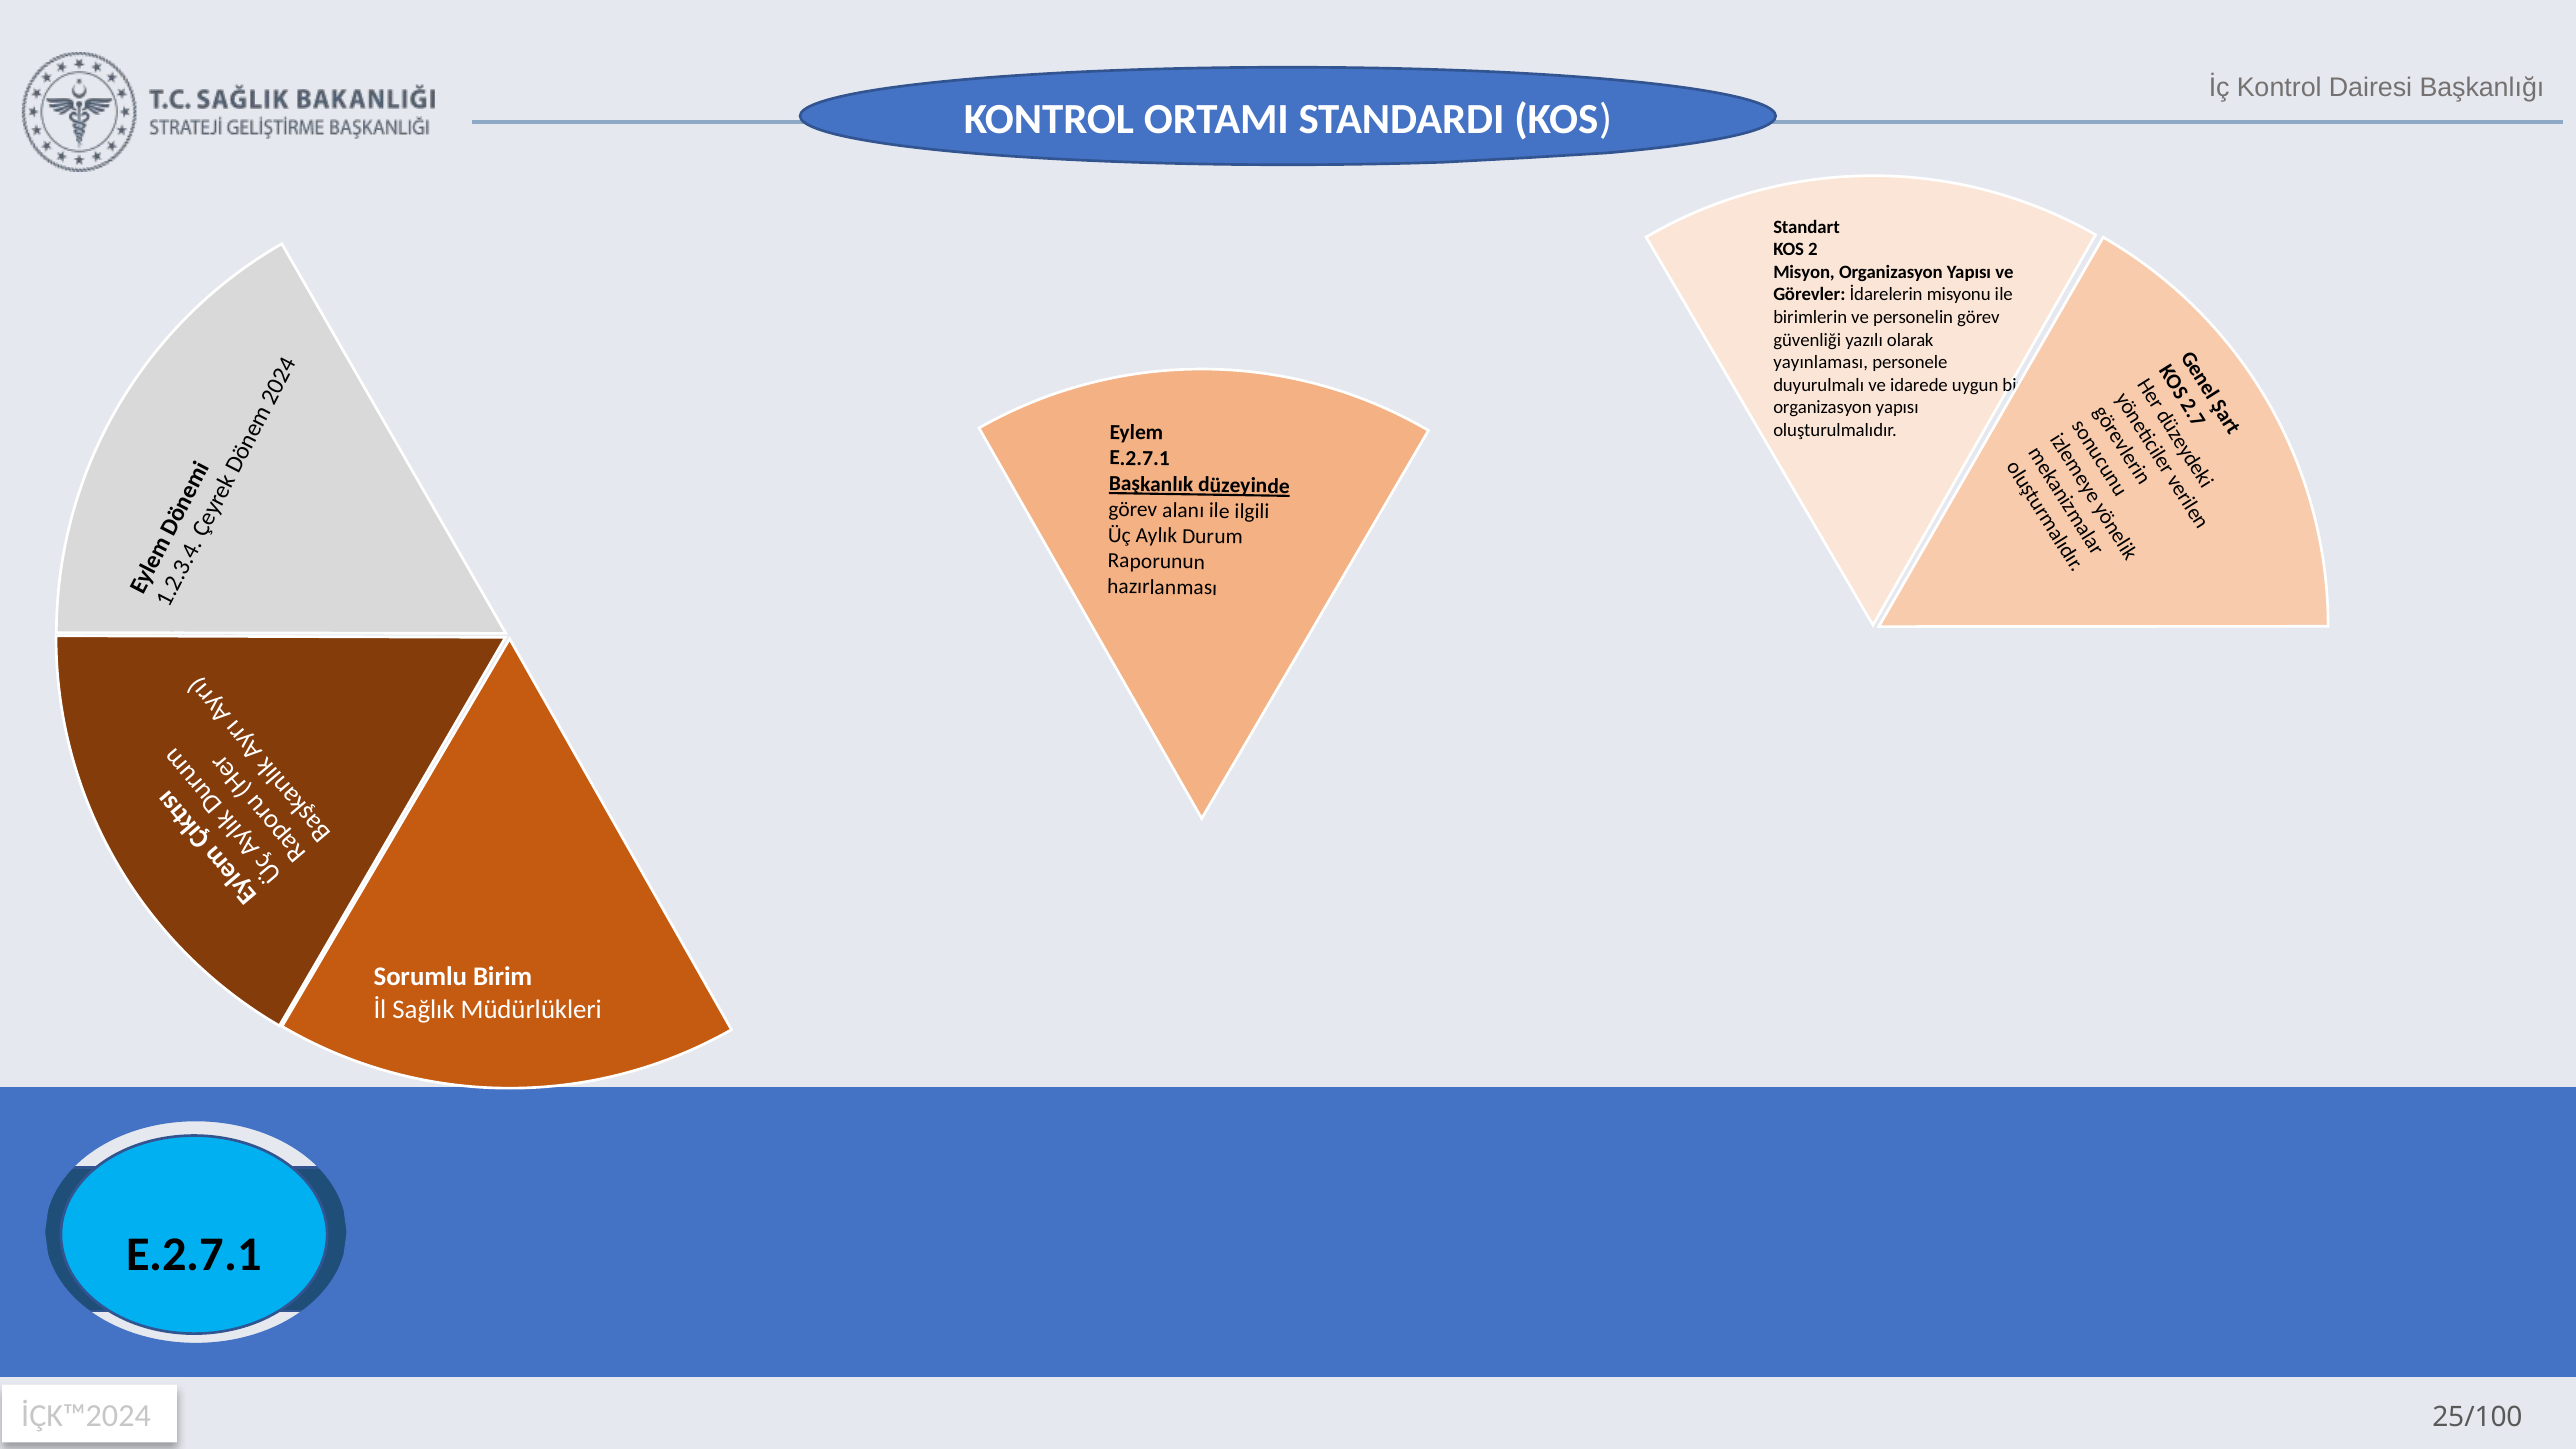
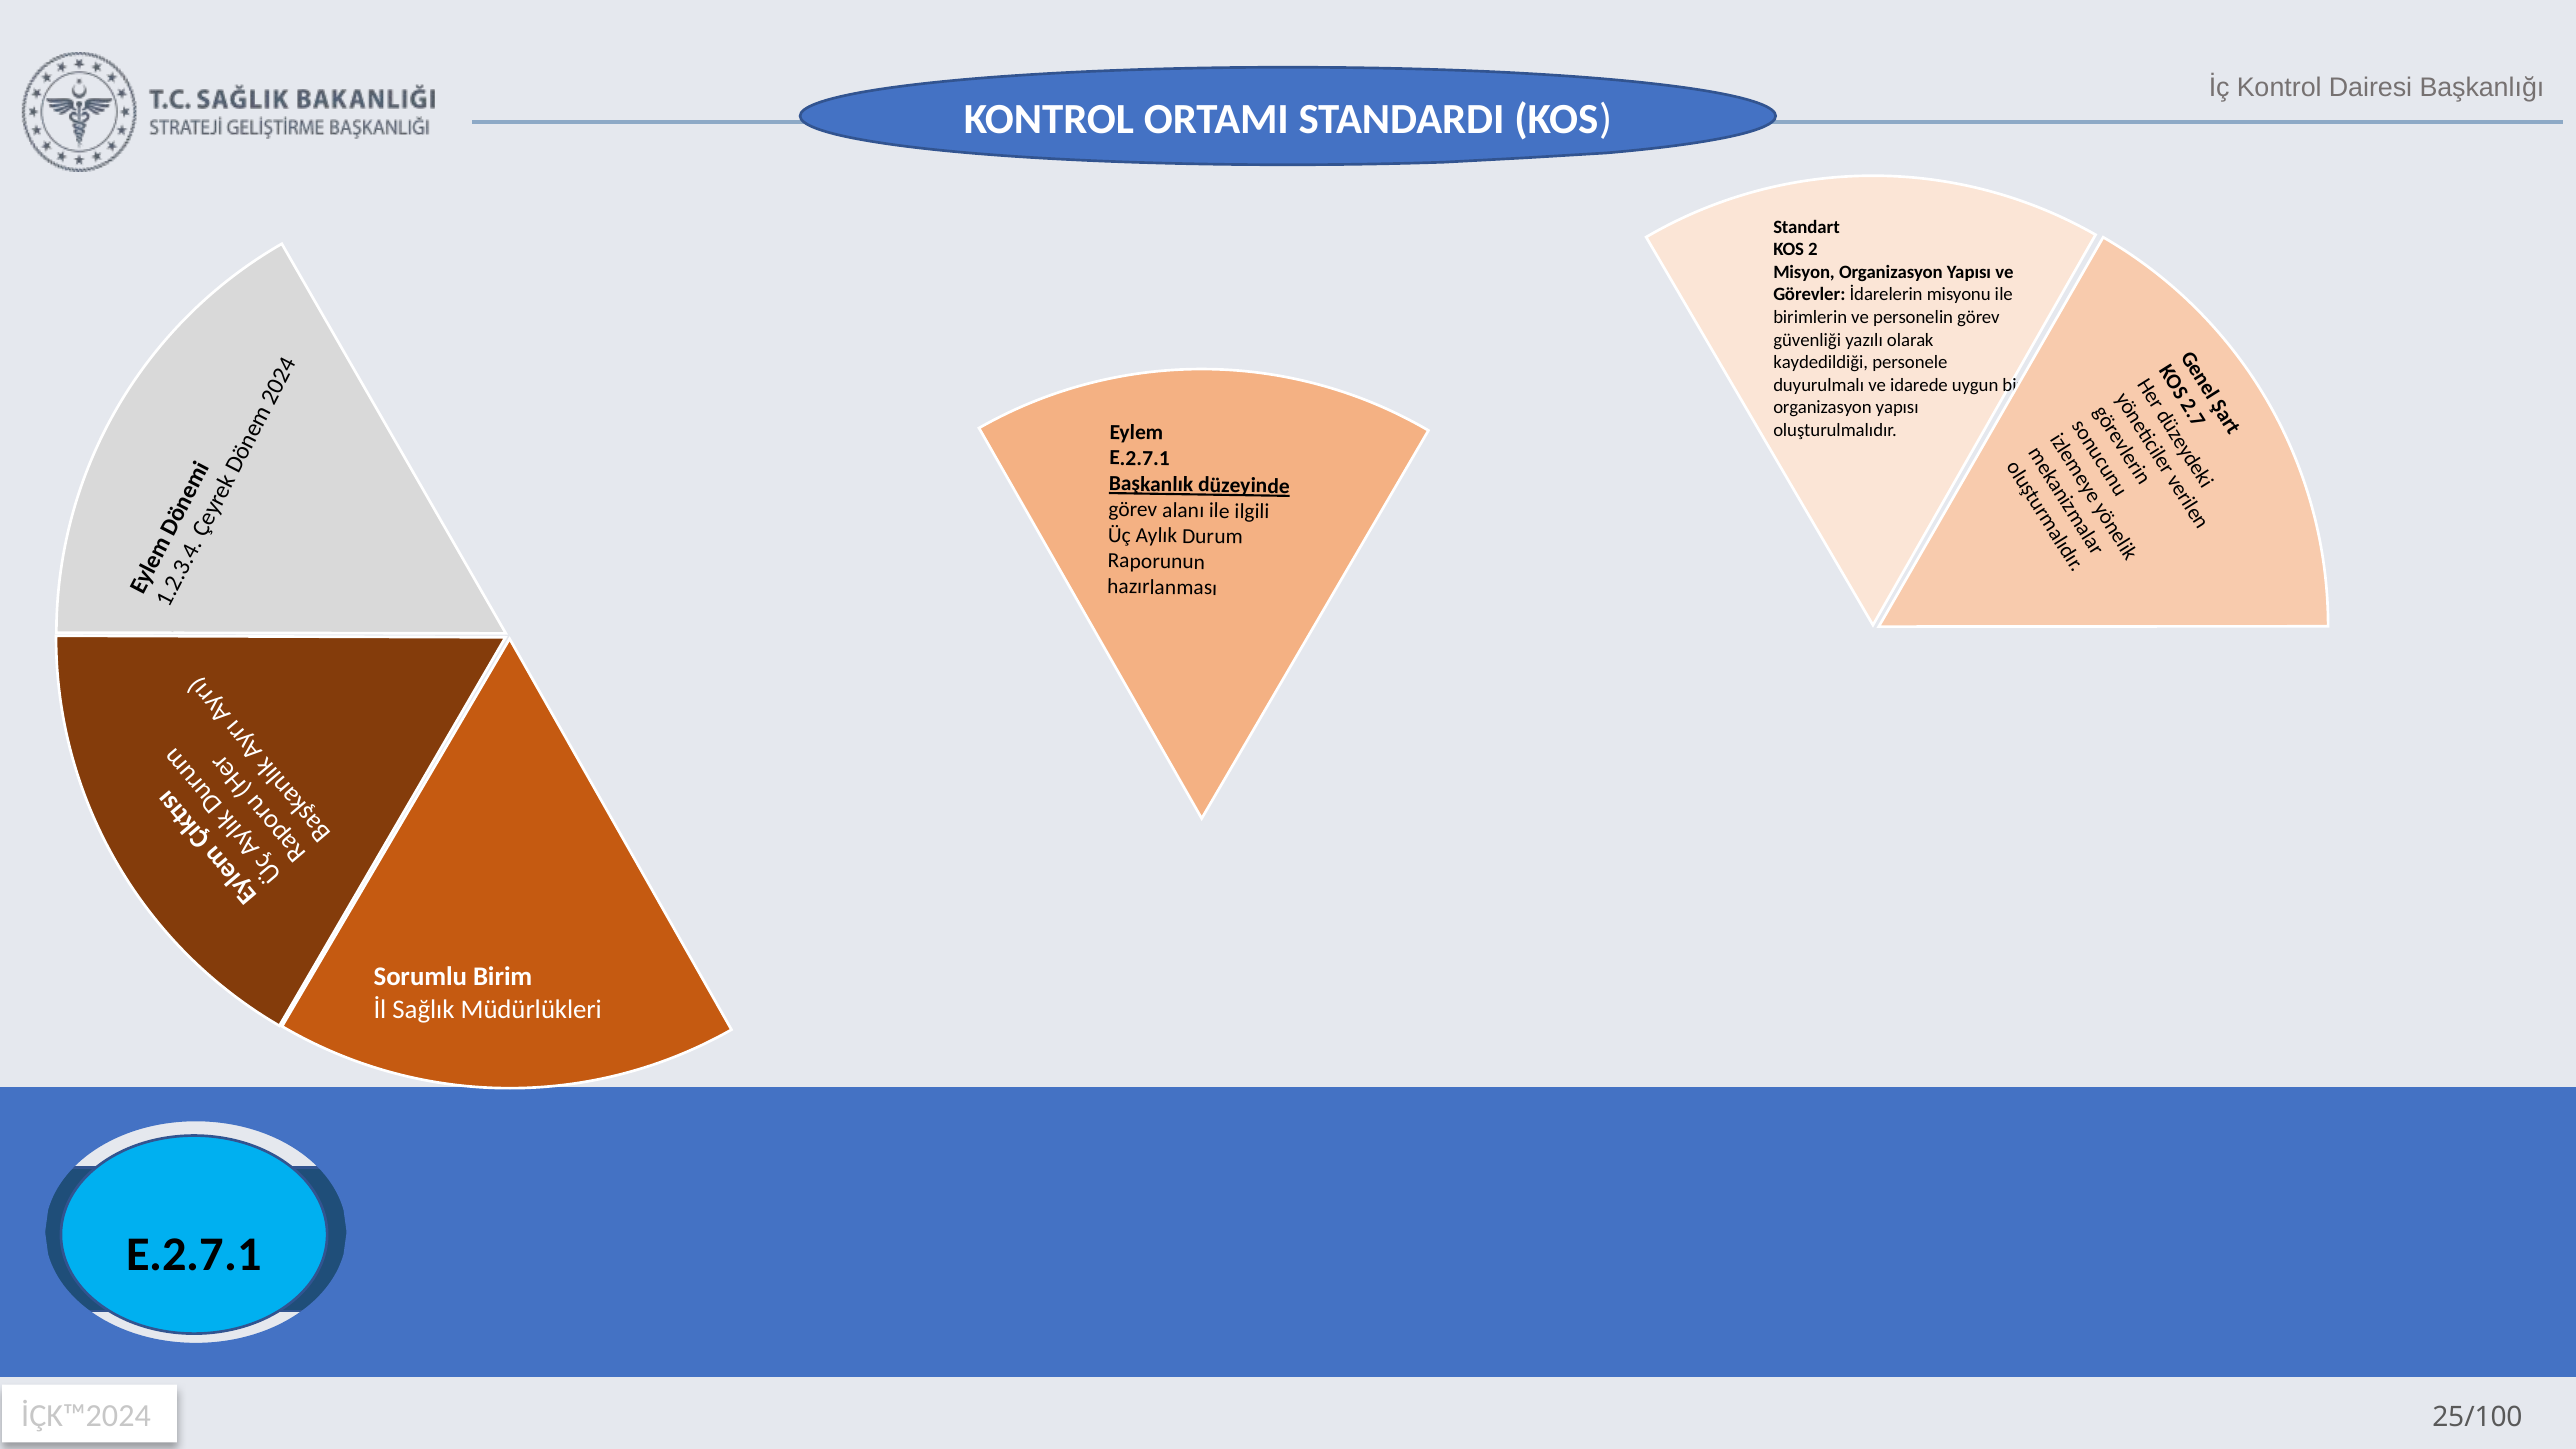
yayınlaması: yayınlaması -> kaydedildiği
